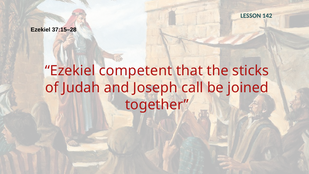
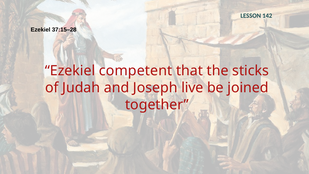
call: call -> live
